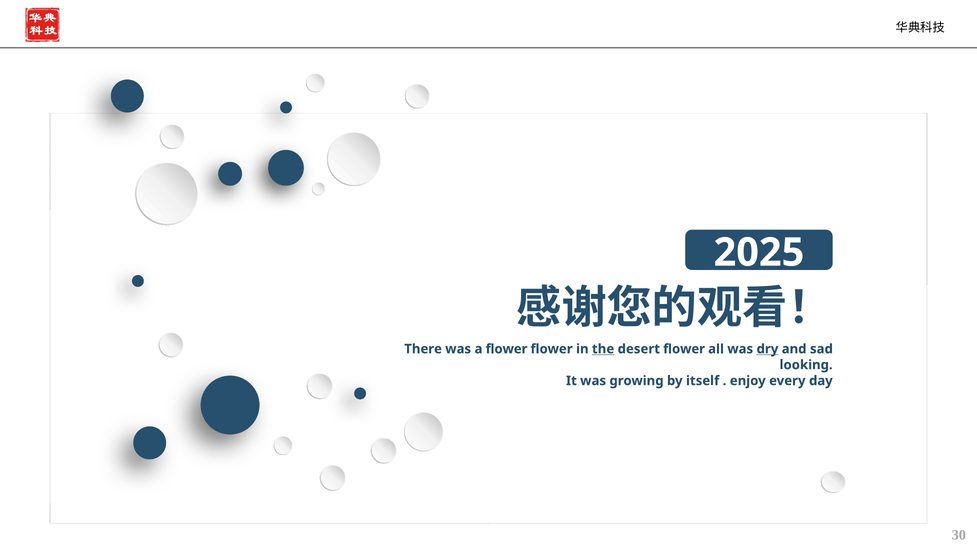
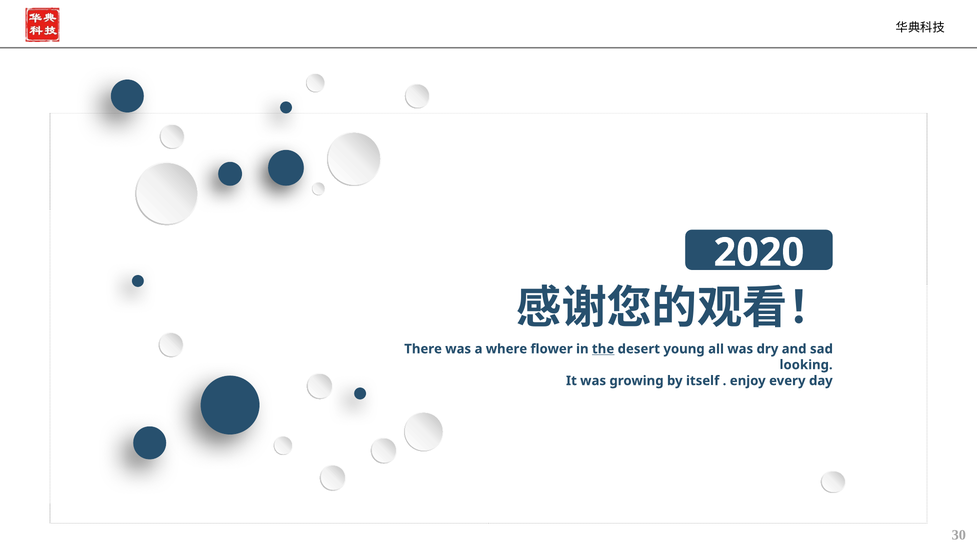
2025: 2025 -> 2020
a flower: flower -> where
desert flower: flower -> young
dry underline: present -> none
